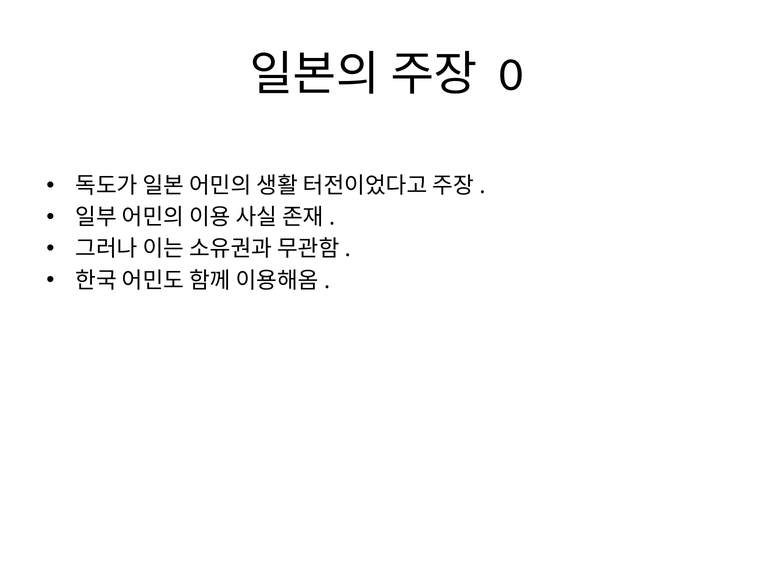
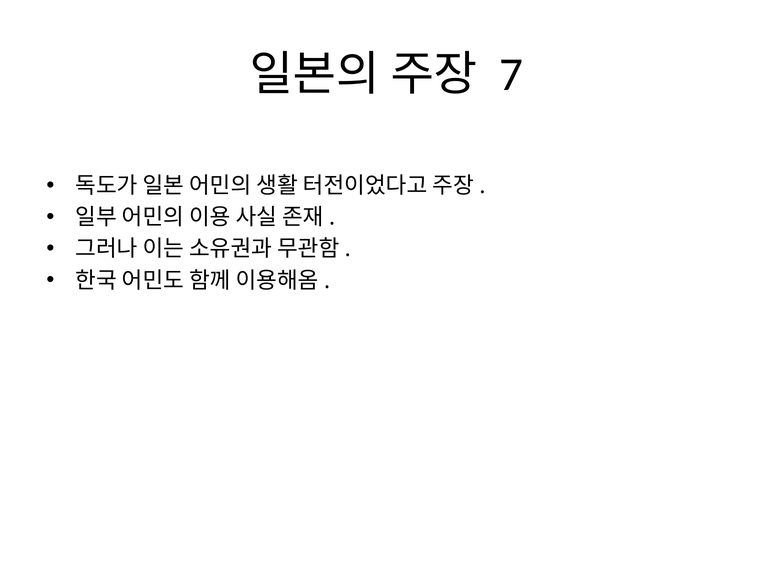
0: 0 -> 7
